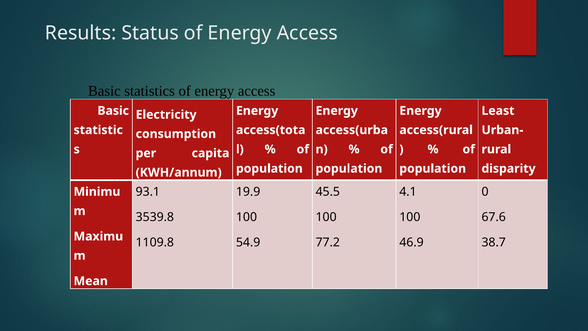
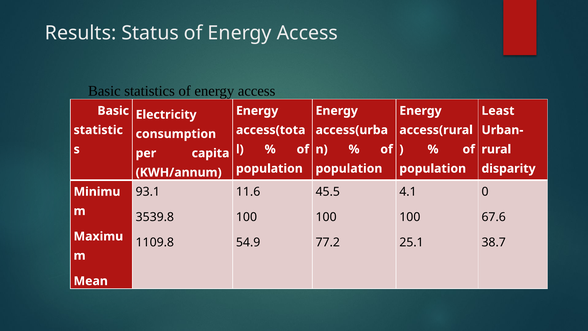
19.9: 19.9 -> 11.6
46.9: 46.9 -> 25.1
